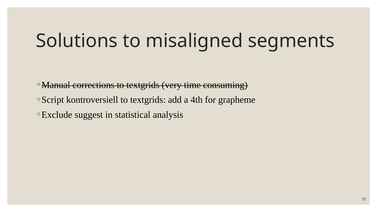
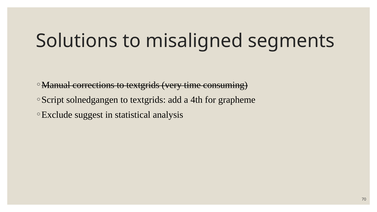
kontroversiell: kontroversiell -> solnedgangen
